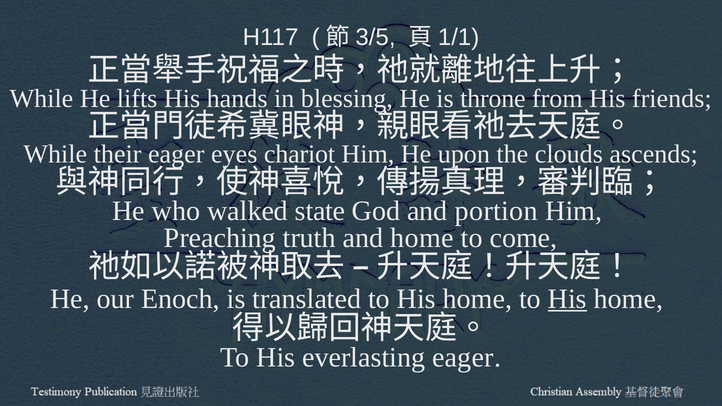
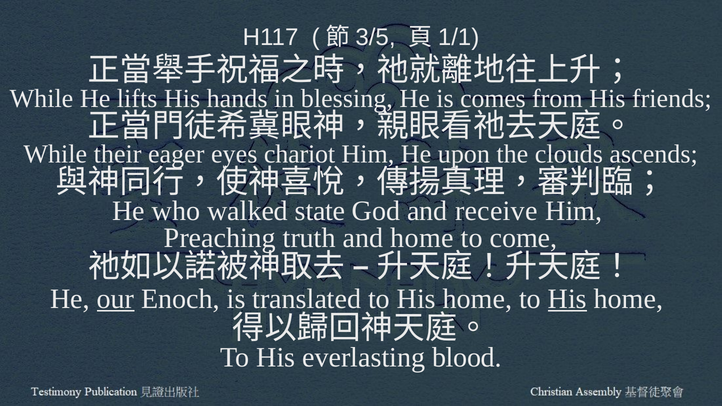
throne: throne -> comes
portion: portion -> receive
our underline: none -> present
everlasting eager: eager -> blood
